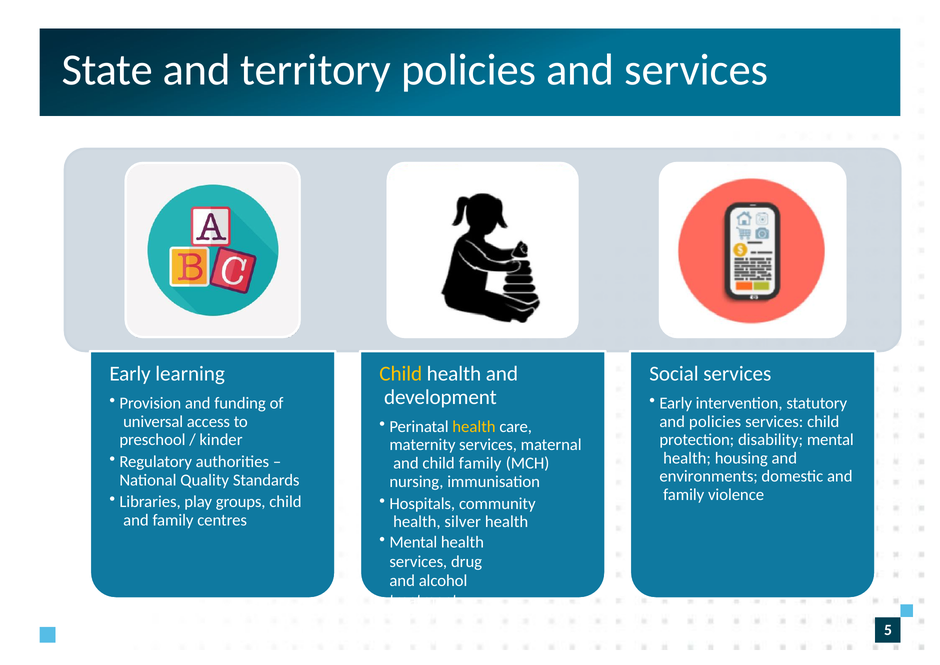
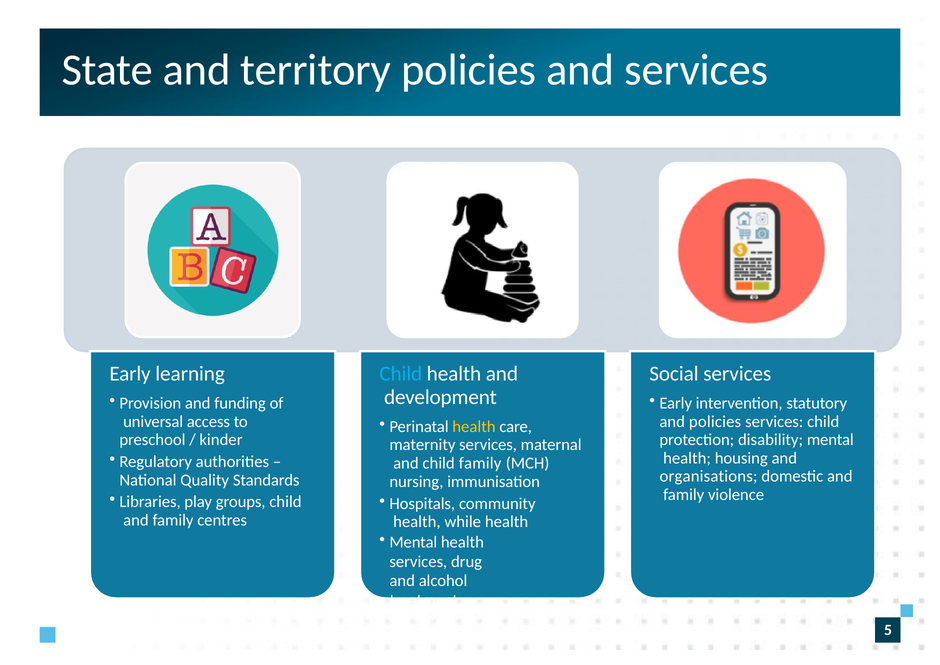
Child at (401, 374) colour: yellow -> light blue
environments: environments -> organisations
silver: silver -> while
